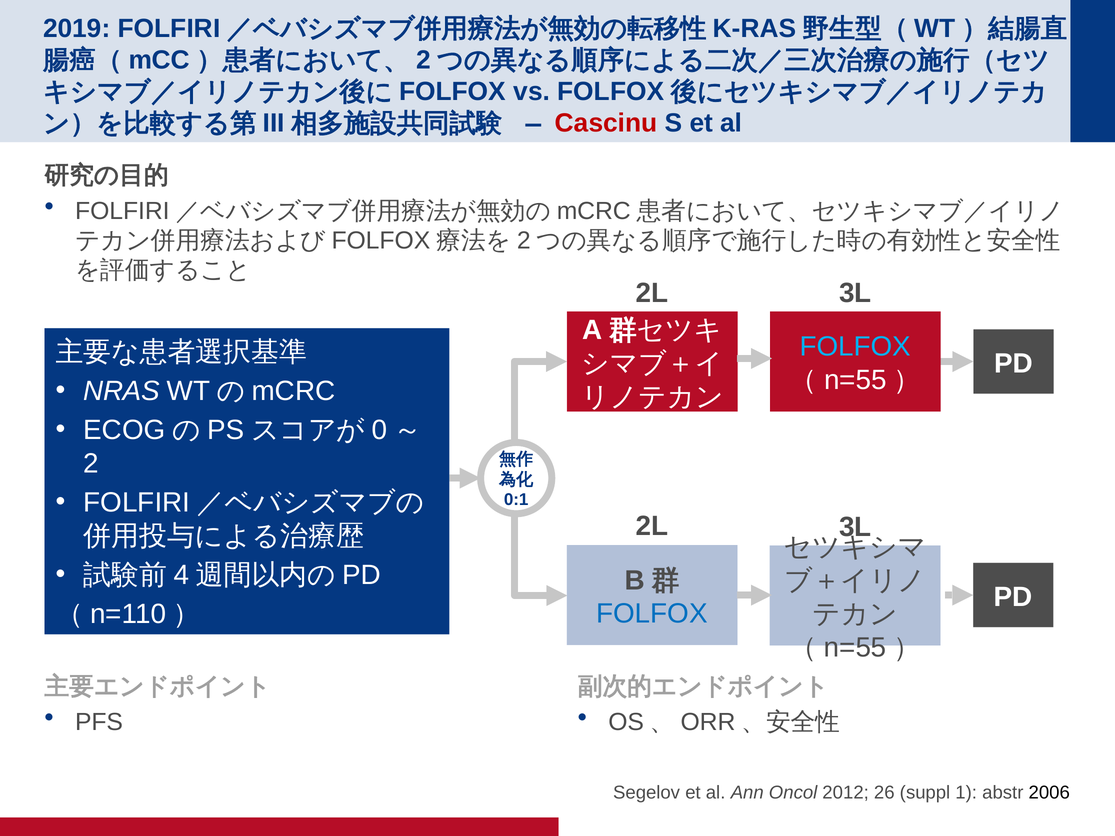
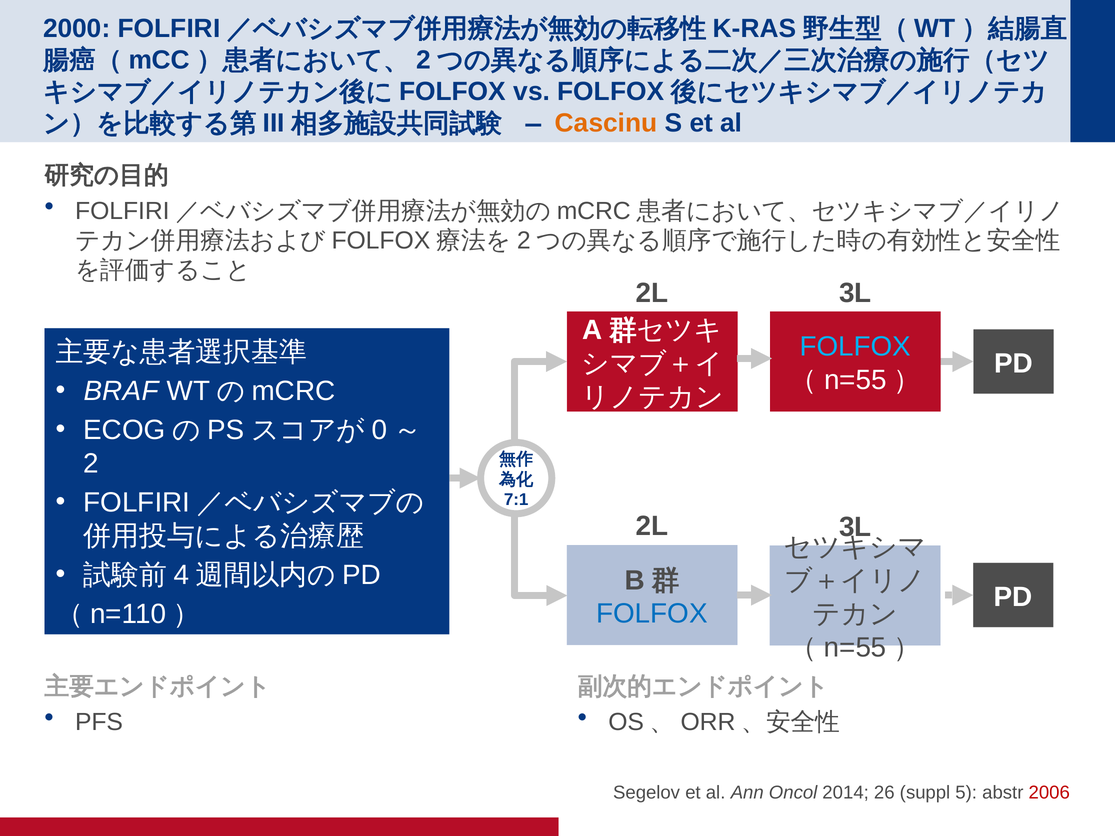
2019: 2019 -> 2000
Cascinu colour: red -> orange
NRAS: NRAS -> BRAF
0:1: 0:1 -> 7:1
2012: 2012 -> 2014
1: 1 -> 5
2006 colour: black -> red
